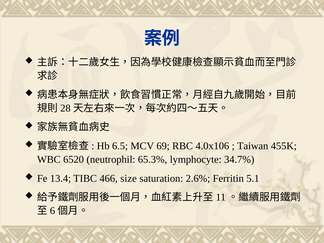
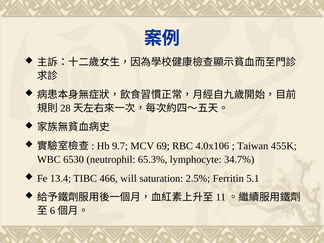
6.5: 6.5 -> 9.7
6520: 6520 -> 6530
size: size -> will
2.6%: 2.6% -> 2.5%
